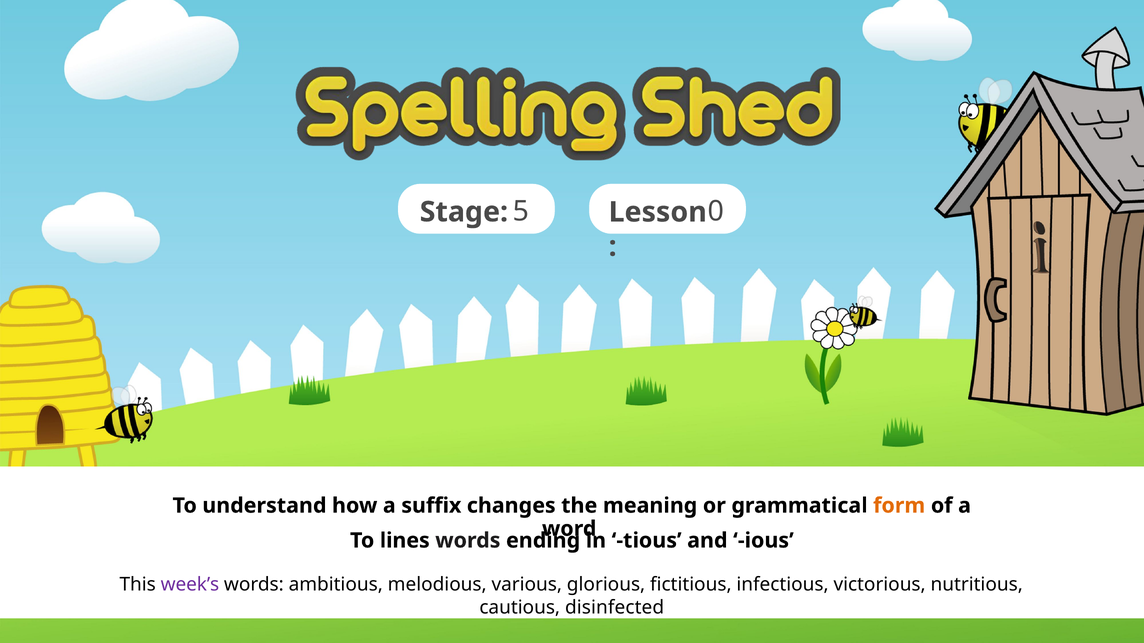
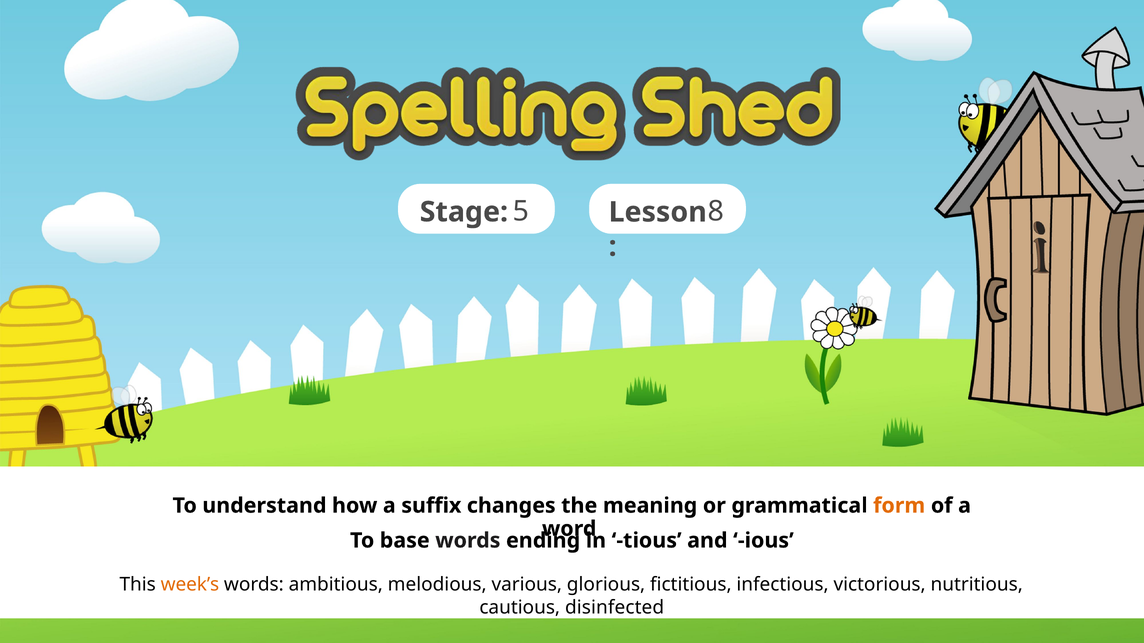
0: 0 -> 8
lines: lines -> base
week’s colour: purple -> orange
